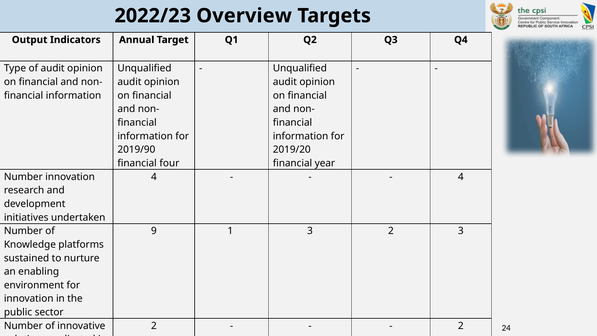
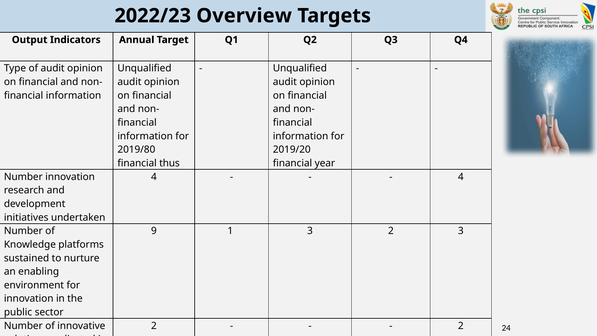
2019/90: 2019/90 -> 2019/80
four: four -> thus
